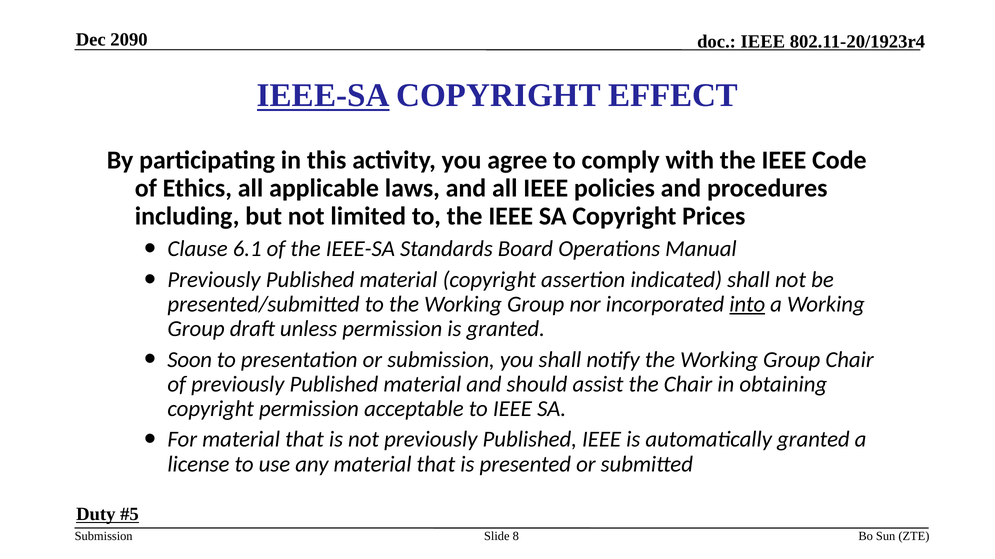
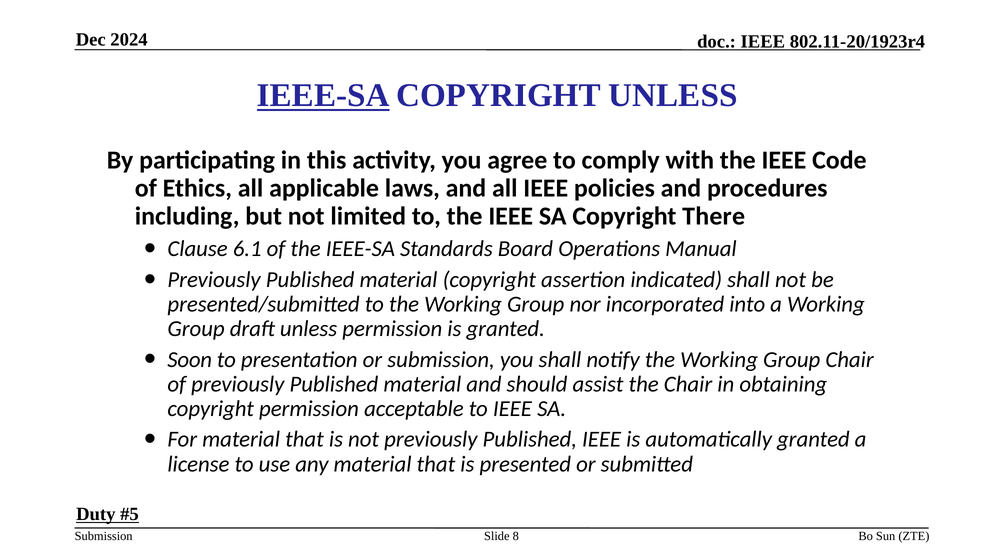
2090: 2090 -> 2024
COPYRIGHT EFFECT: EFFECT -> UNLESS
Prices: Prices -> There
into underline: present -> none
